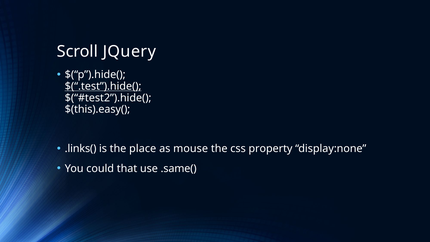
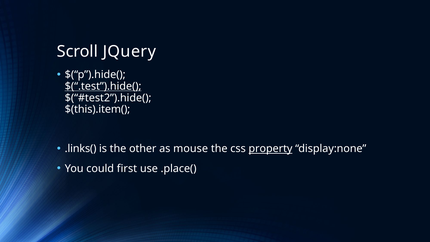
$(this).easy(: $(this).easy( -> $(this).item(
place: place -> other
property underline: none -> present
that: that -> first
.same(: .same( -> .place(
